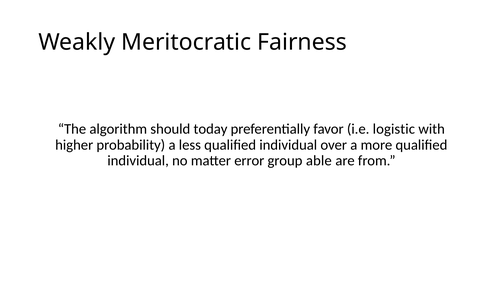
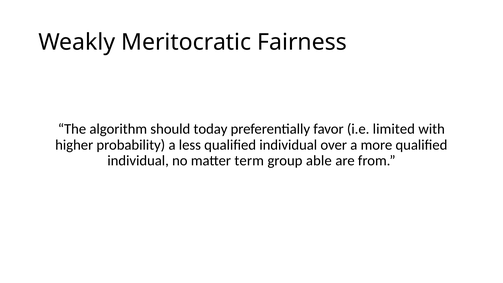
logistic: logistic -> limited
error: error -> term
